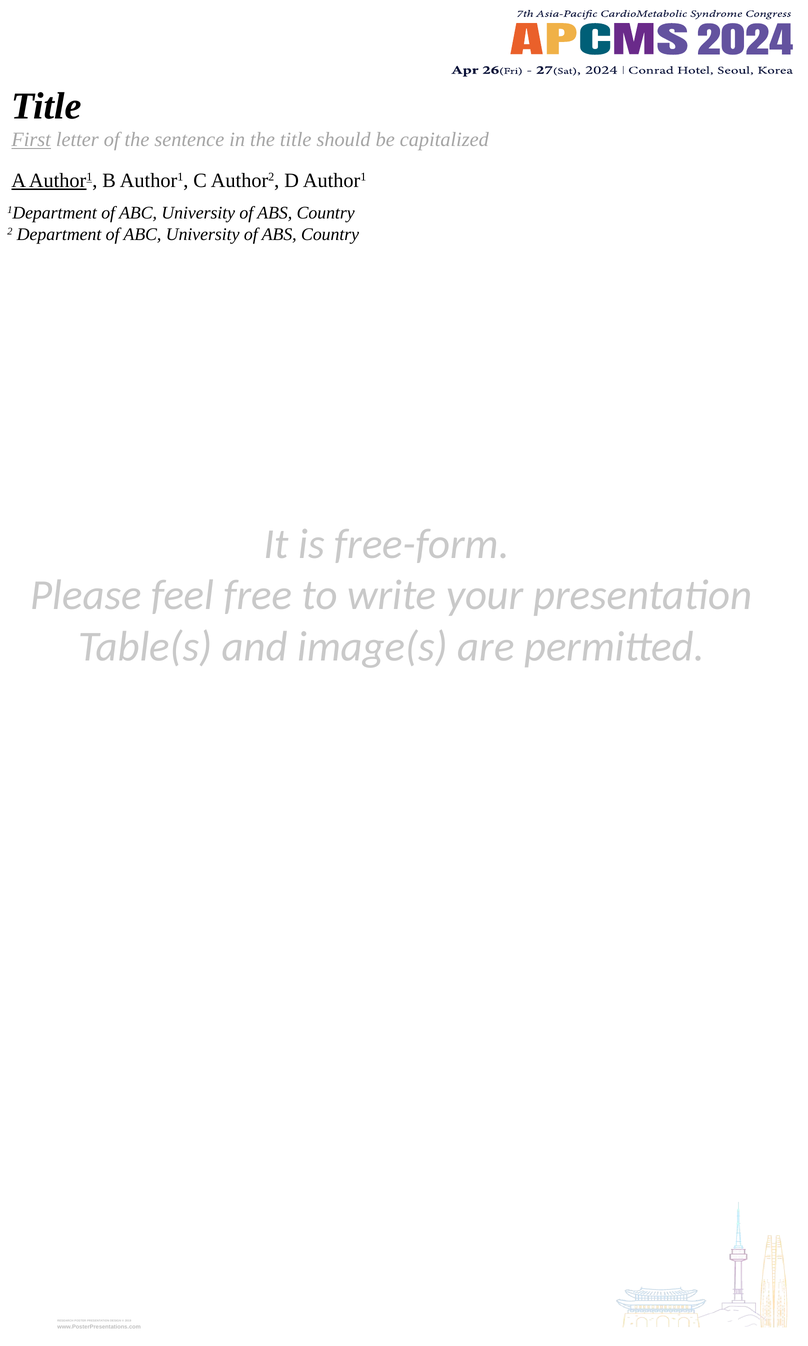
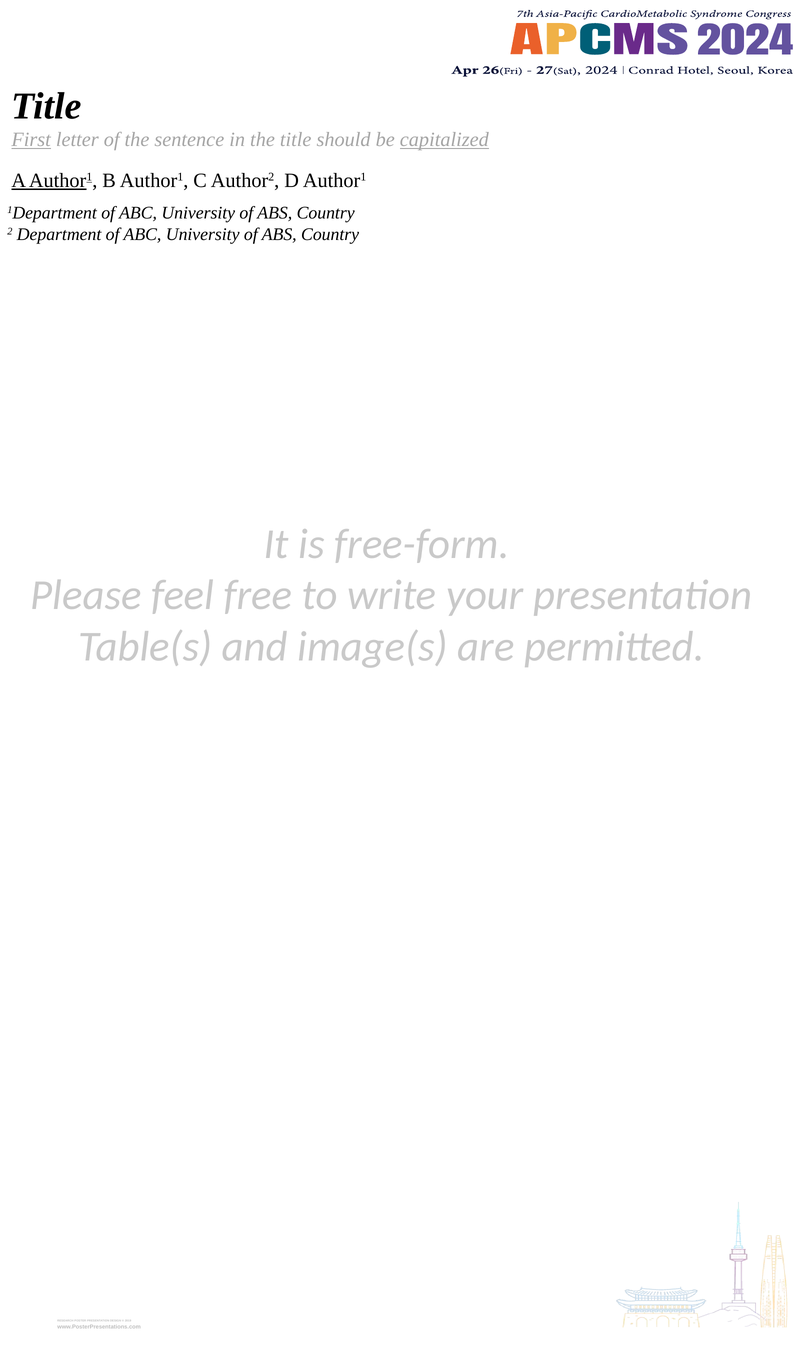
capitalized underline: none -> present
